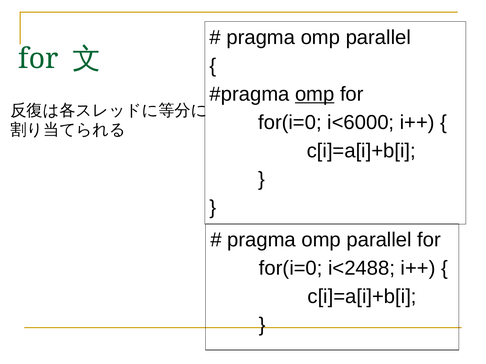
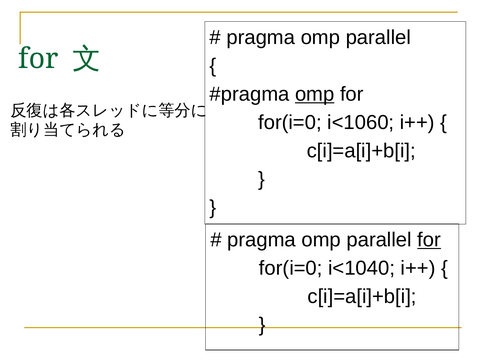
i<6000: i<6000 -> i<1060
for at (429, 240) underline: none -> present
i<2488: i<2488 -> i<1040
